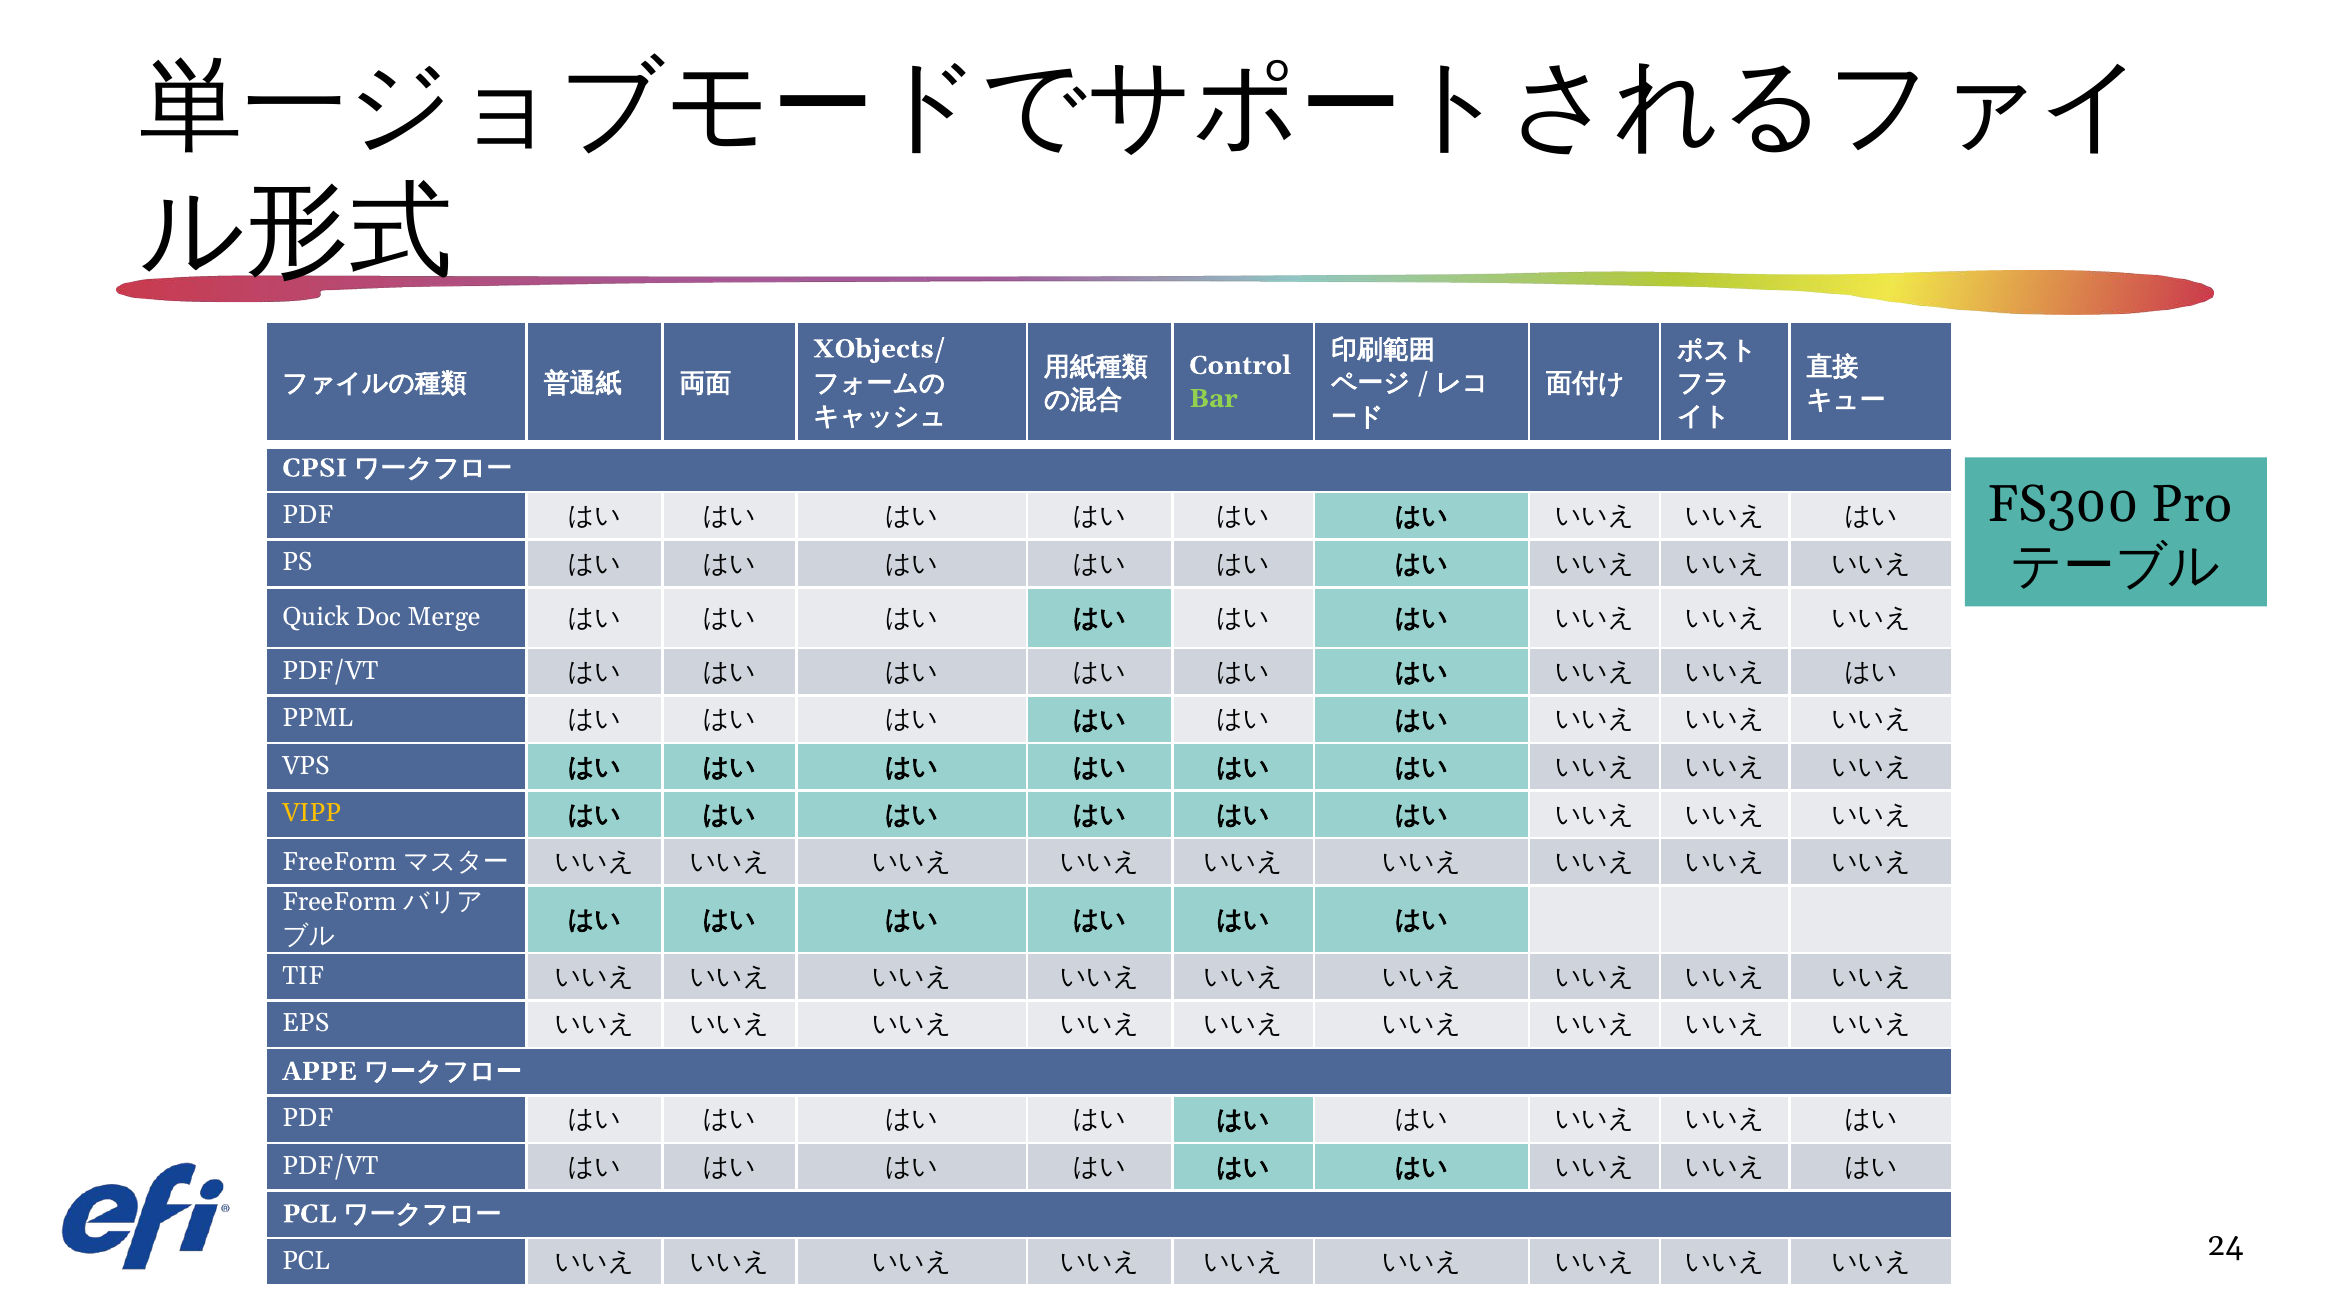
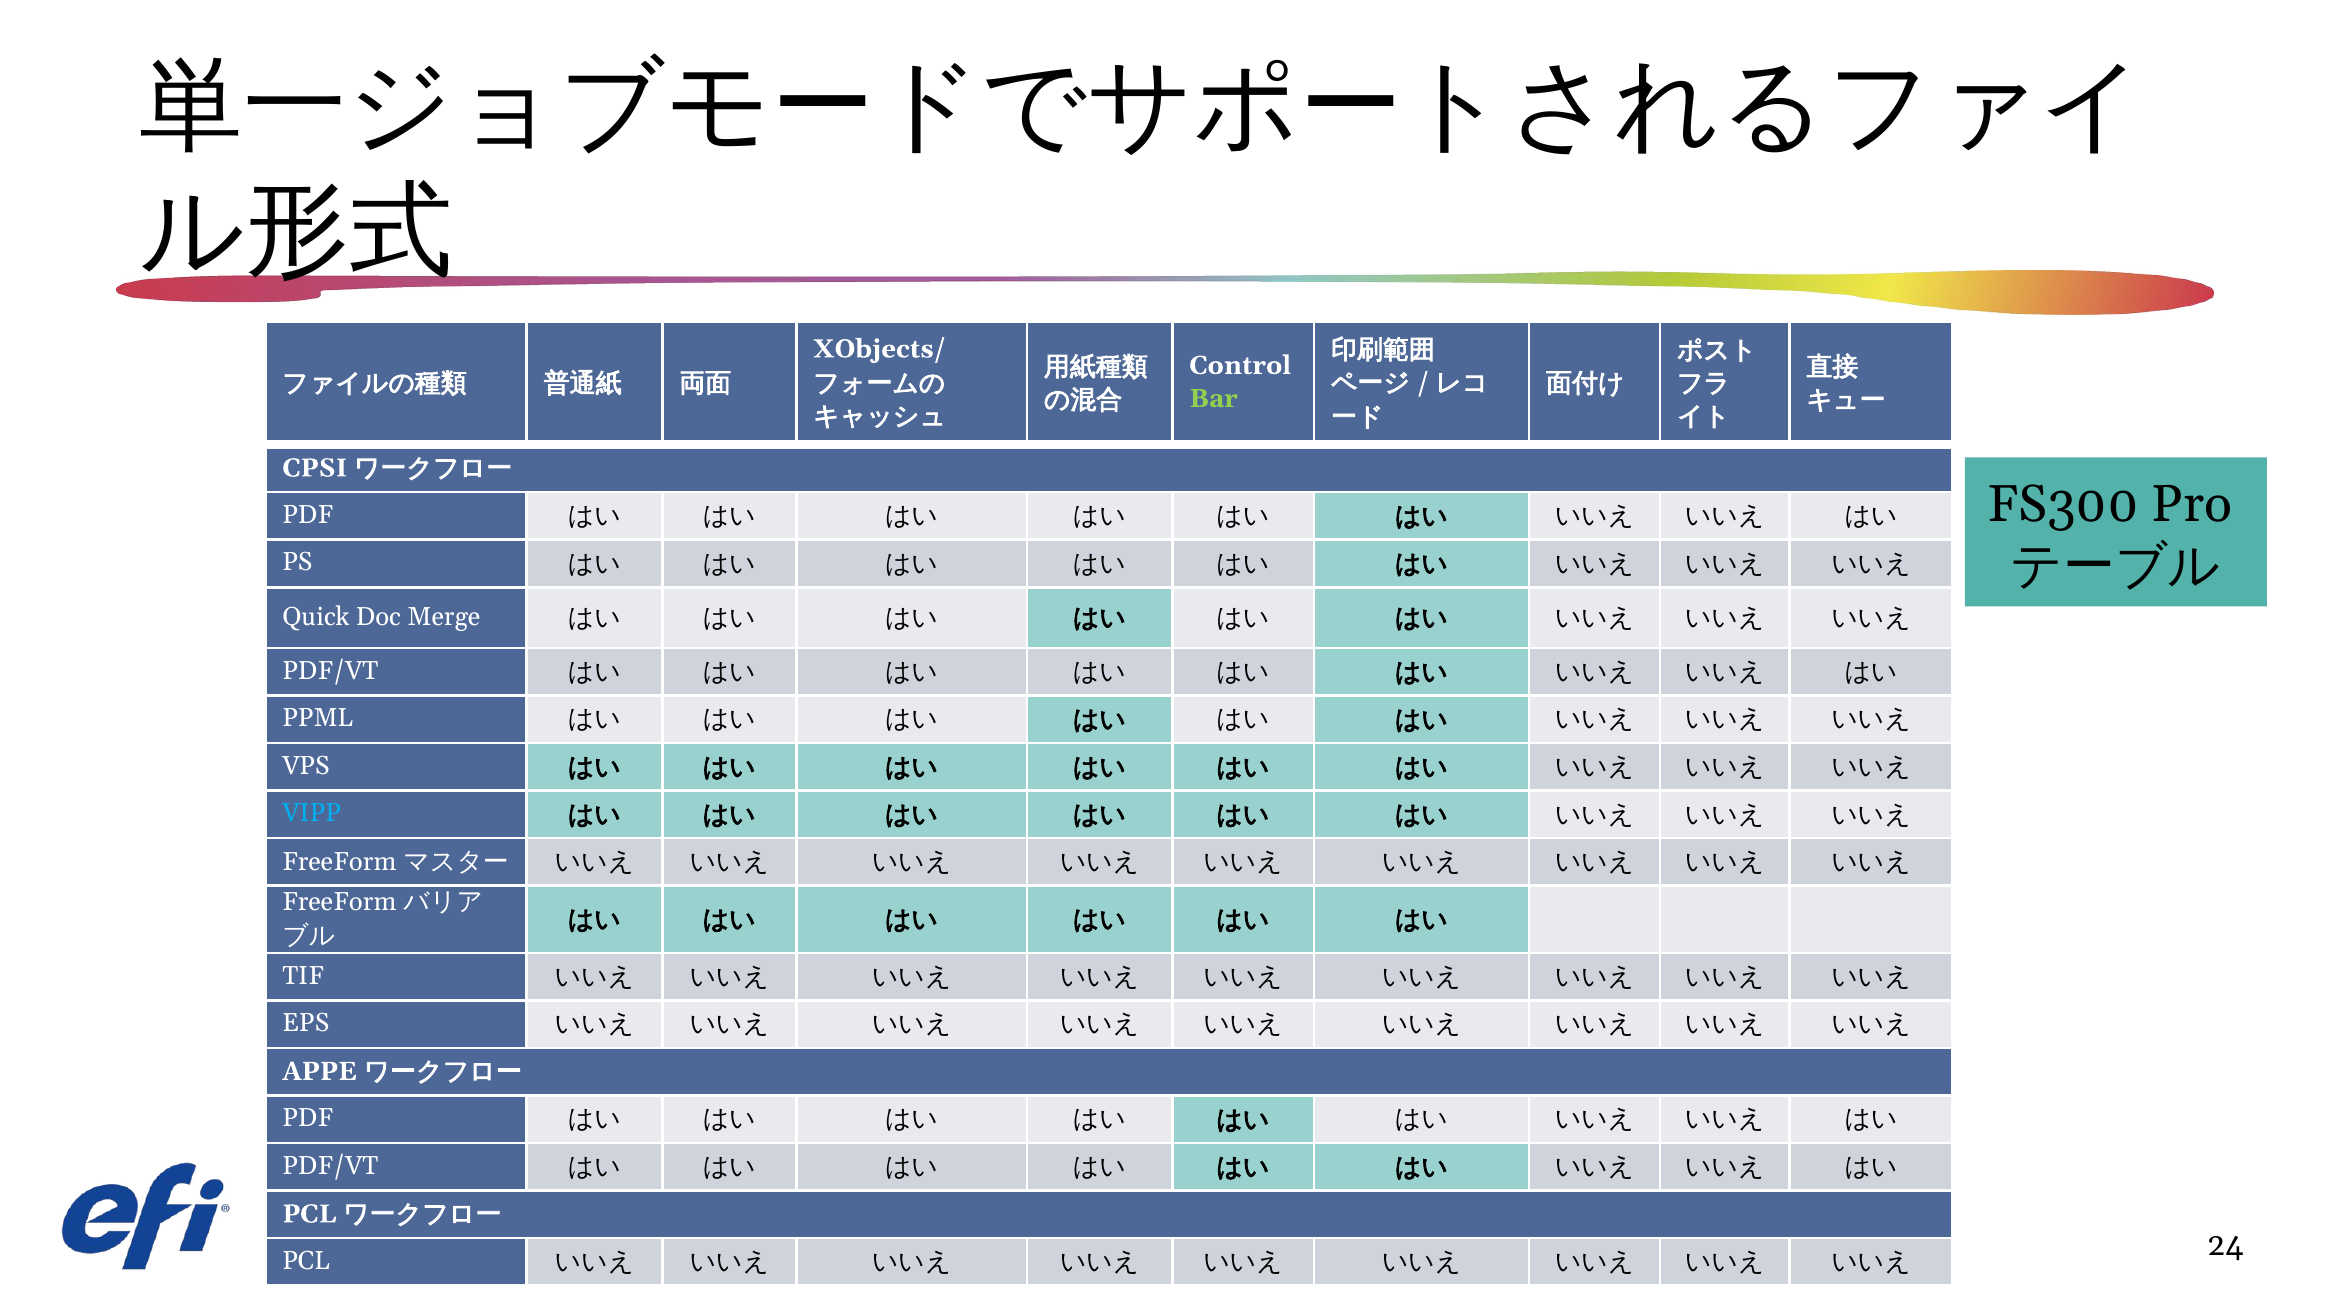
VIPP colour: yellow -> light blue
